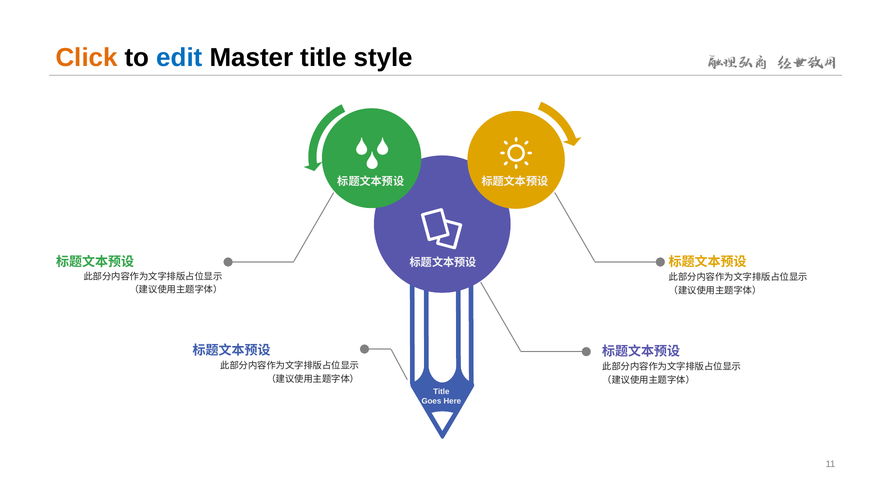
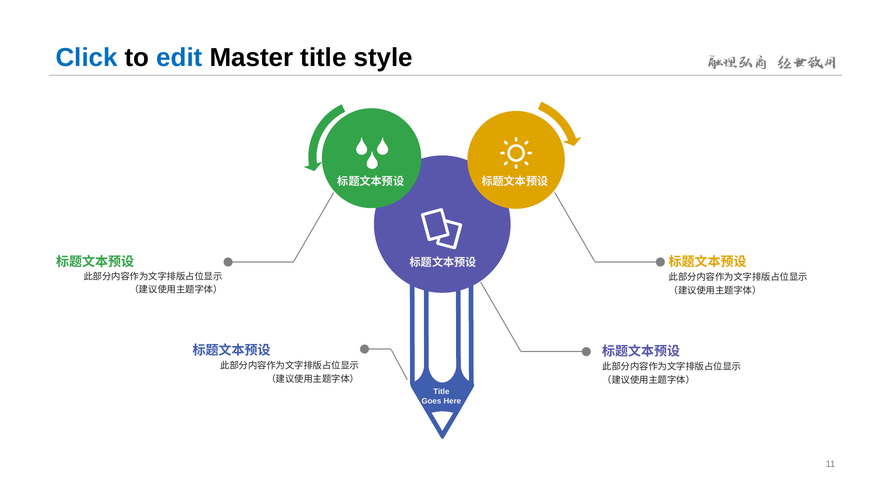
Click colour: orange -> blue
